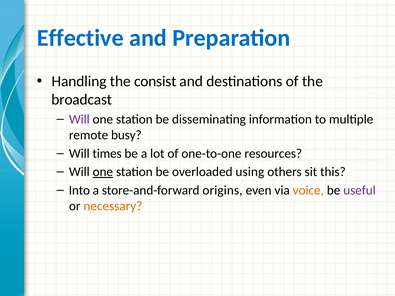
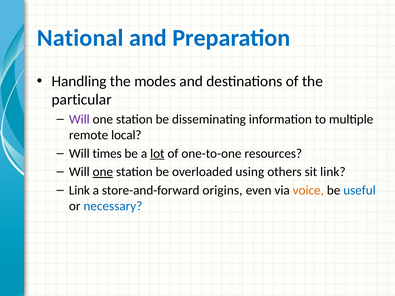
Effective: Effective -> National
consist: consist -> modes
broadcast: broadcast -> particular
busy: busy -> local
lot underline: none -> present
sit this: this -> link
Into at (79, 190): Into -> Link
useful colour: purple -> blue
necessary colour: orange -> blue
